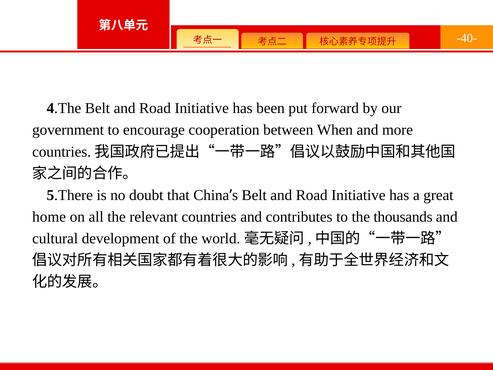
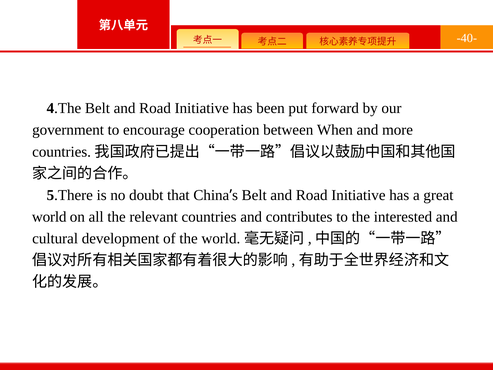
home at (49, 217): home -> world
thousands: thousands -> interested
